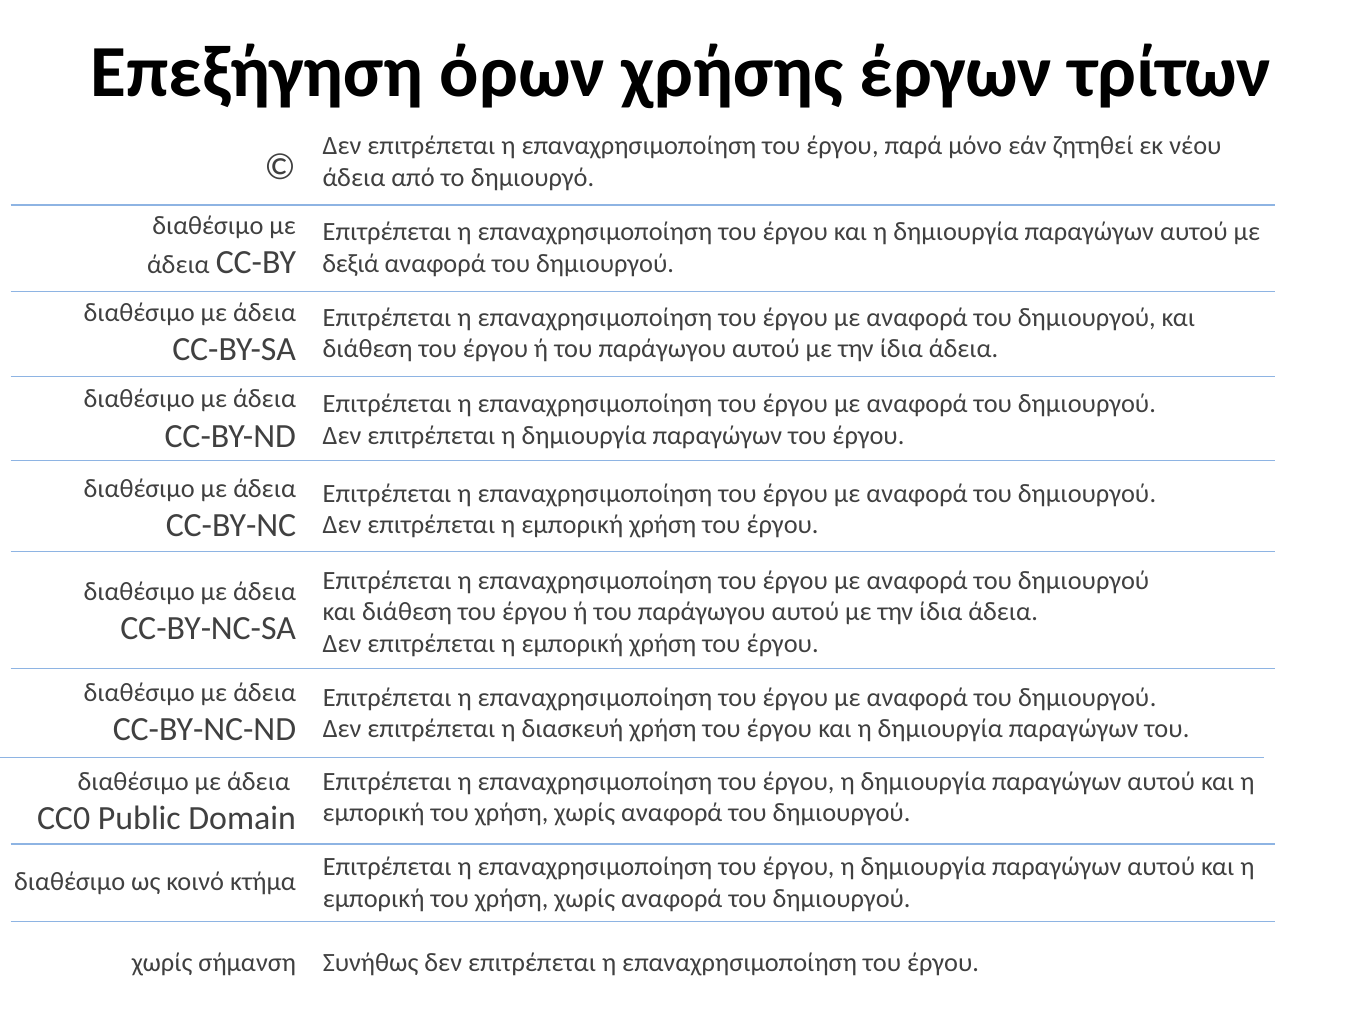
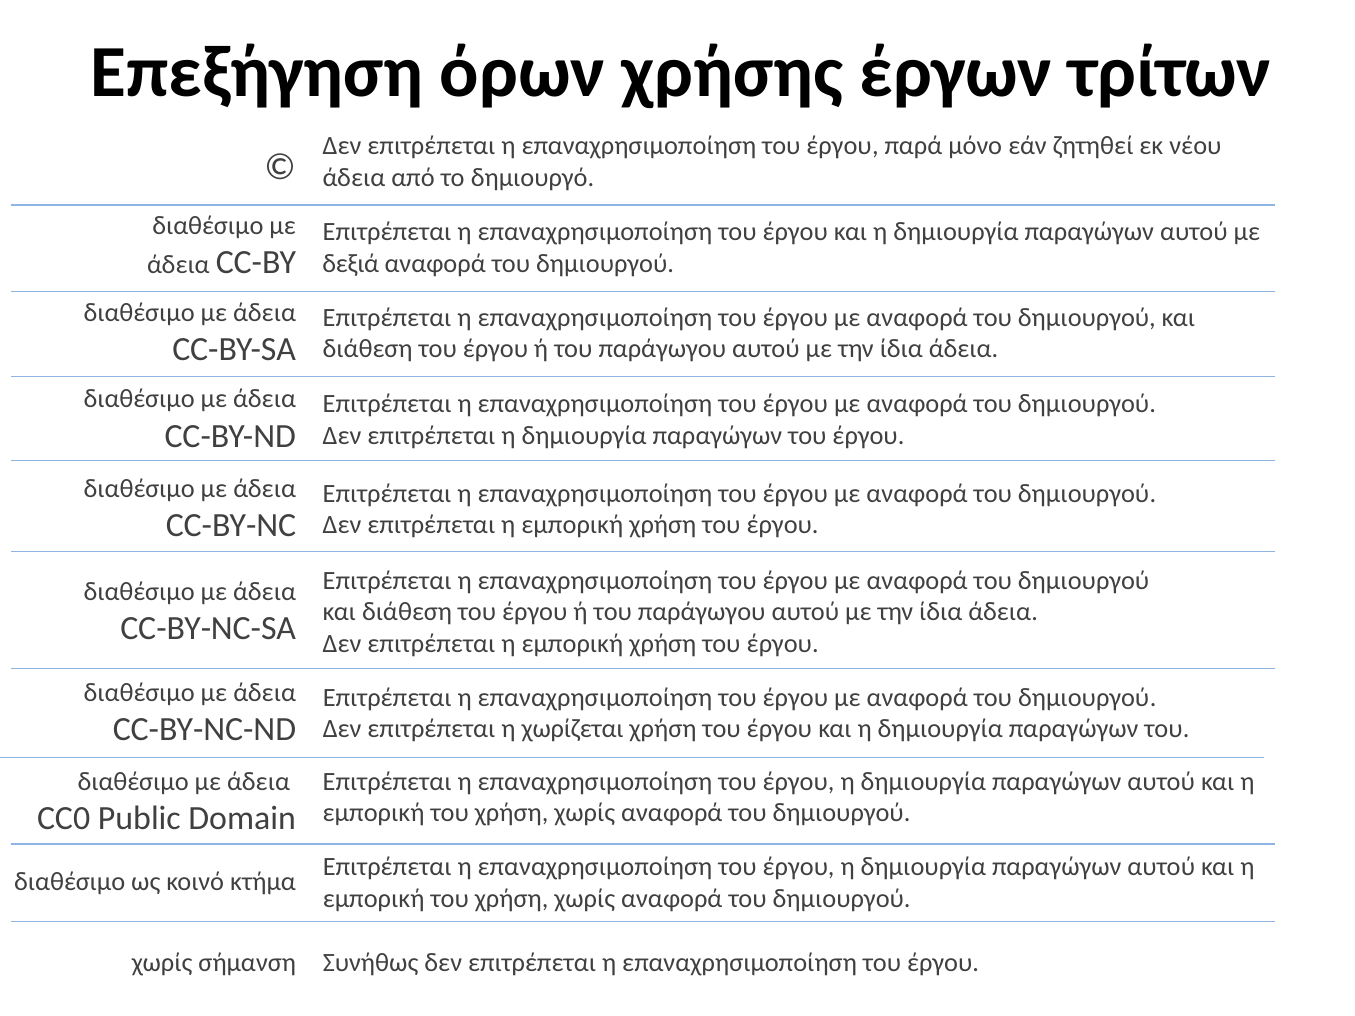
διασκευή: διασκευή -> χωρίζεται
